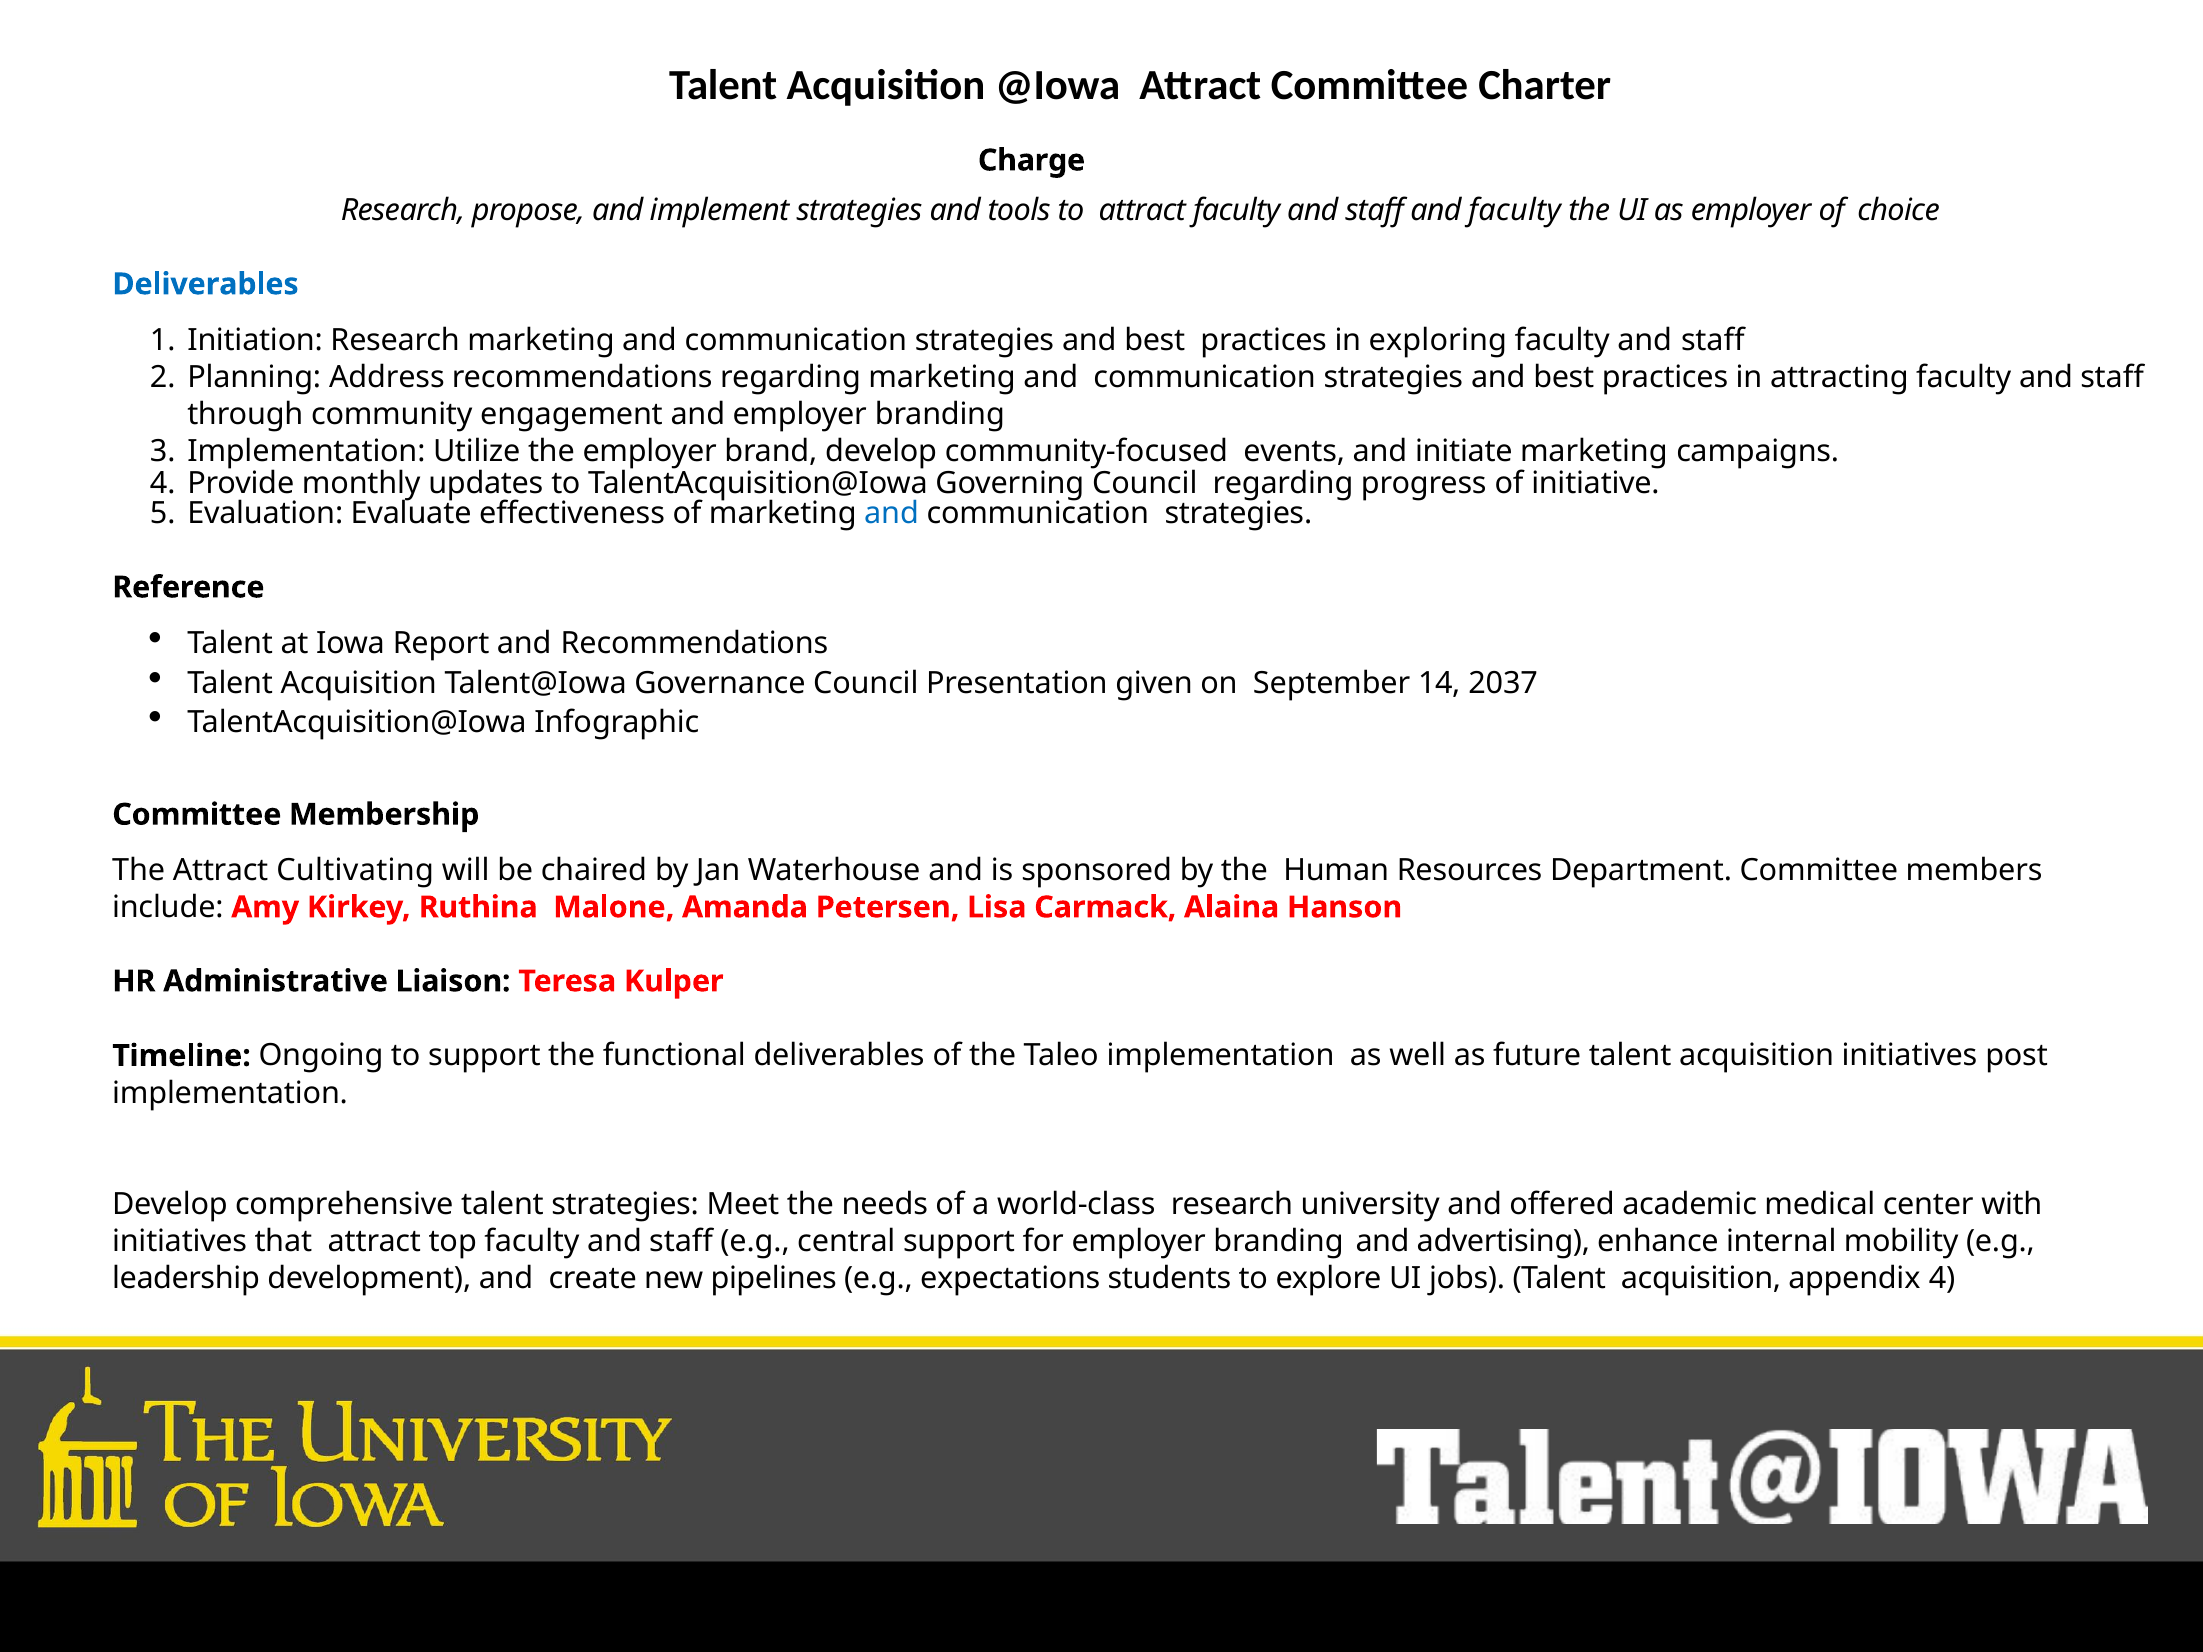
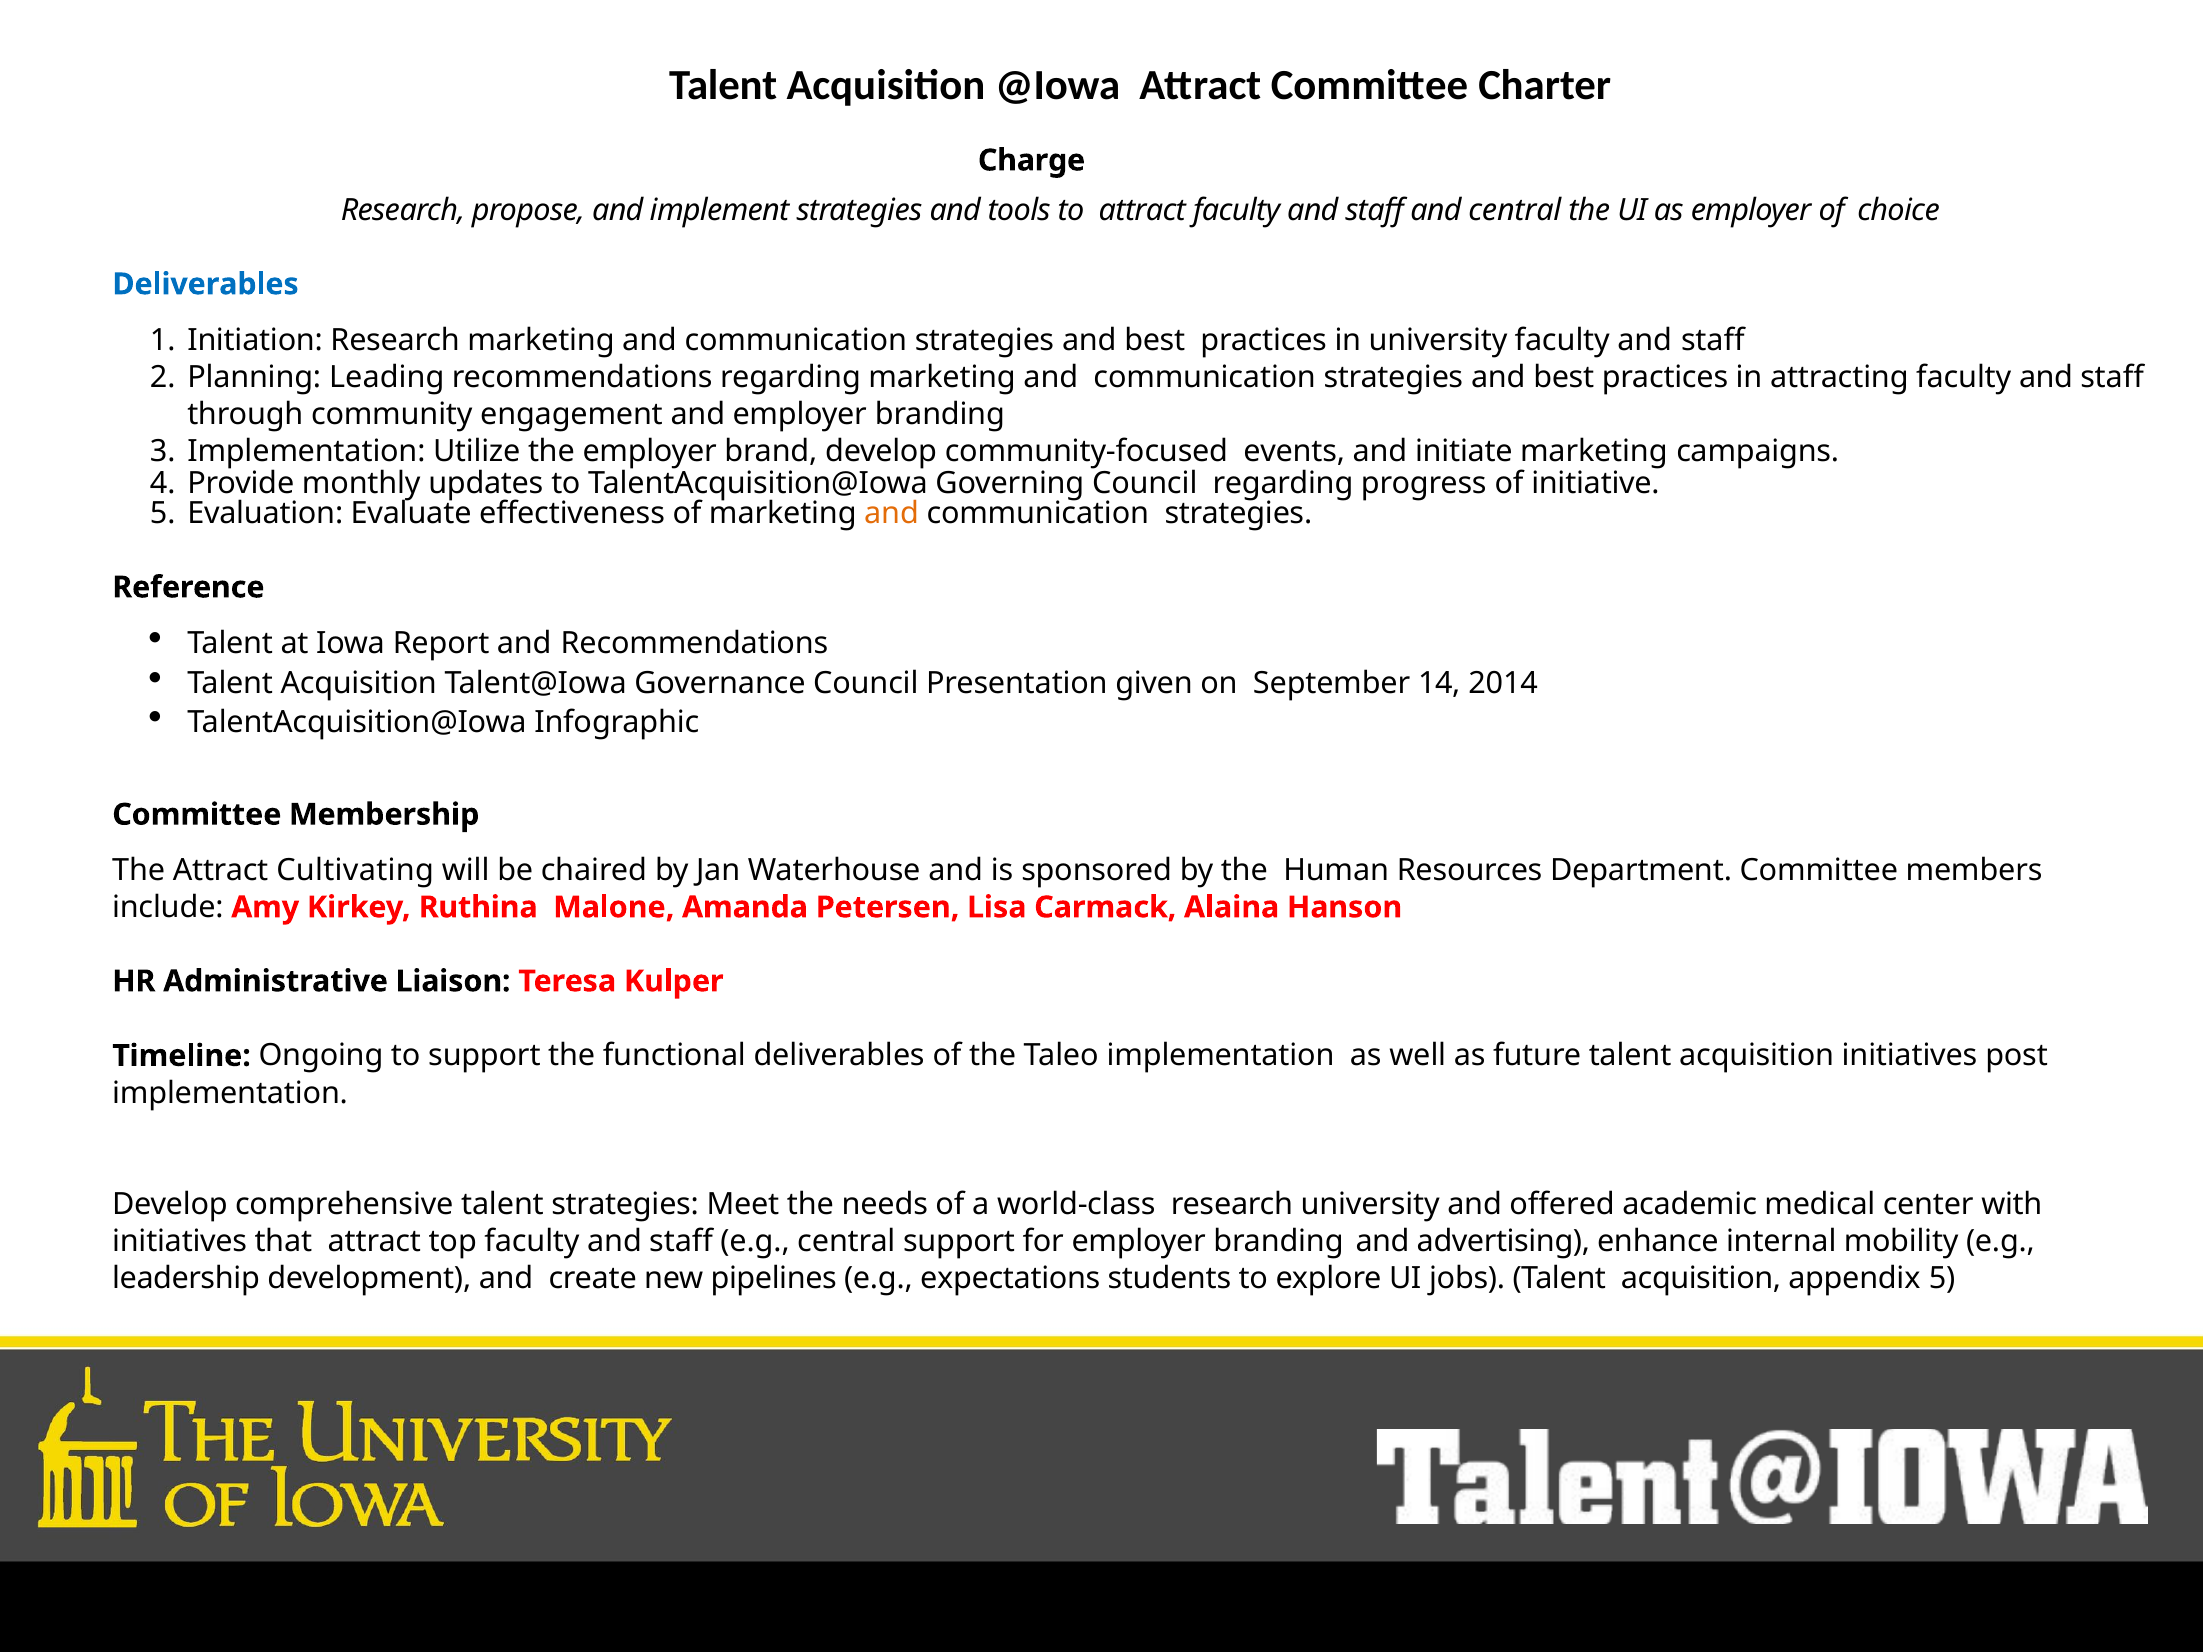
and faculty: faculty -> central
in exploring: exploring -> university
Address: Address -> Leading
and at (892, 513) colour: blue -> orange
2037: 2037 -> 2014
appendix 4: 4 -> 5
